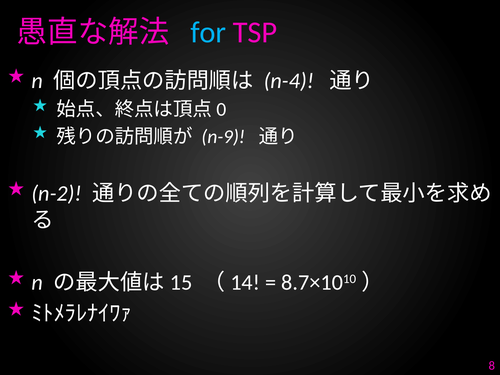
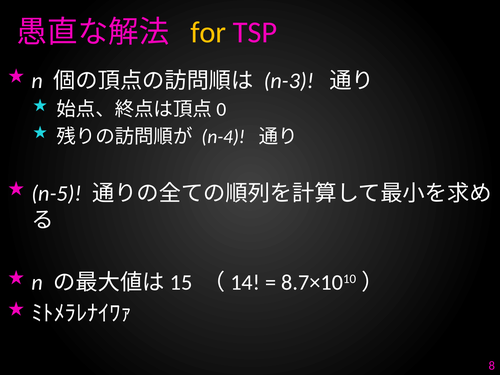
for colour: light blue -> yellow
n-4: n-4 -> n-3
n-9: n-9 -> n-4
n-2: n-2 -> n-5
